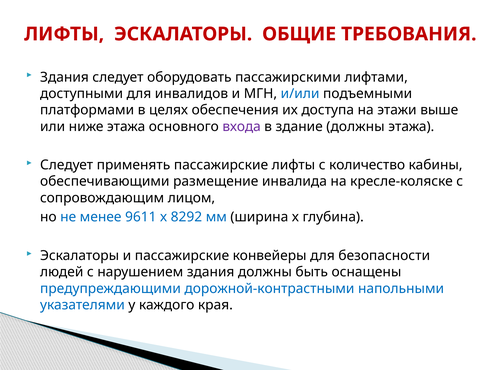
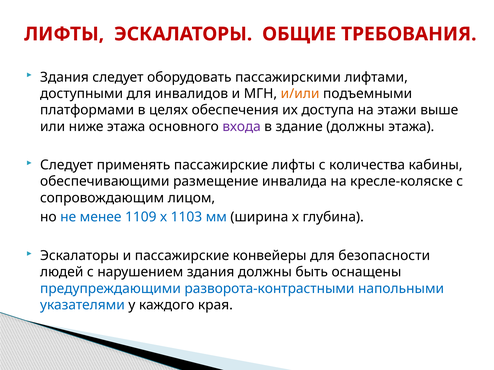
и/или colour: blue -> orange
количество: количество -> количества
9611: 9611 -> 1109
8292: 8292 -> 1103
дорожной-контрастными: дорожной-контрастными -> разворота-контрастными
